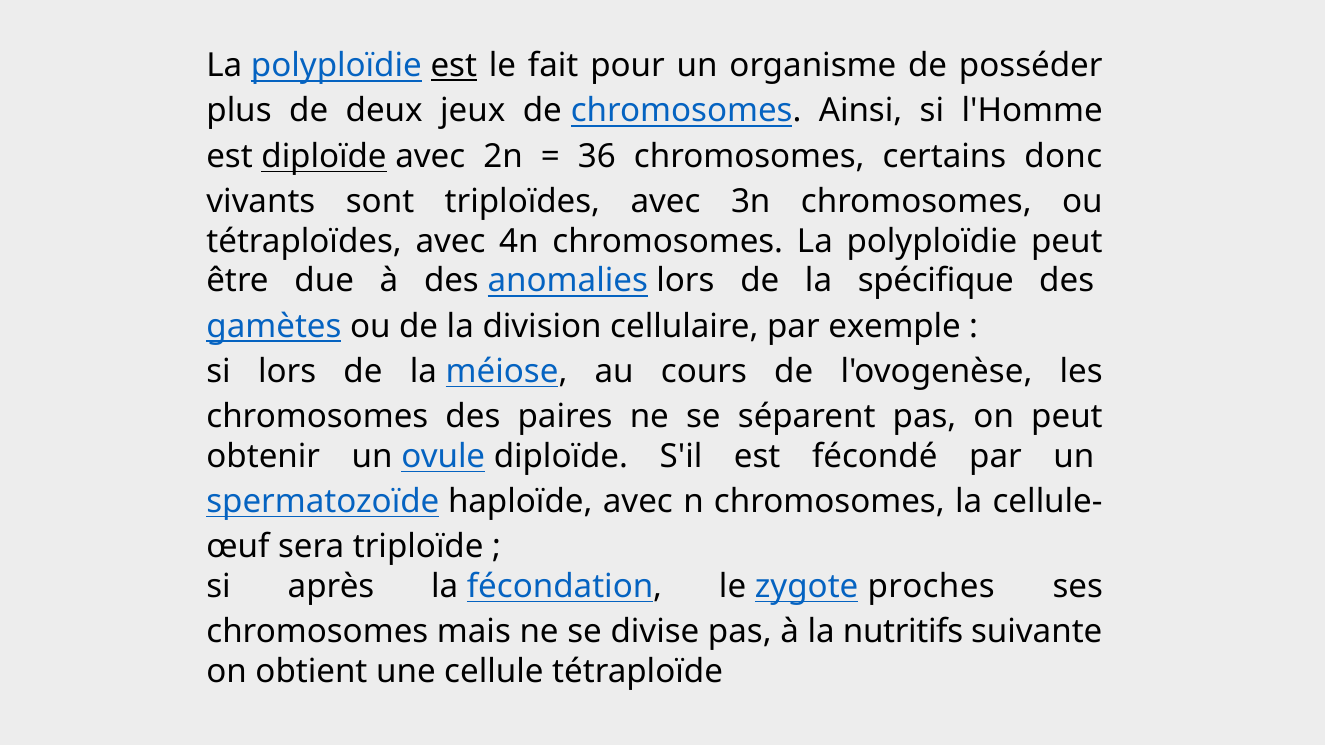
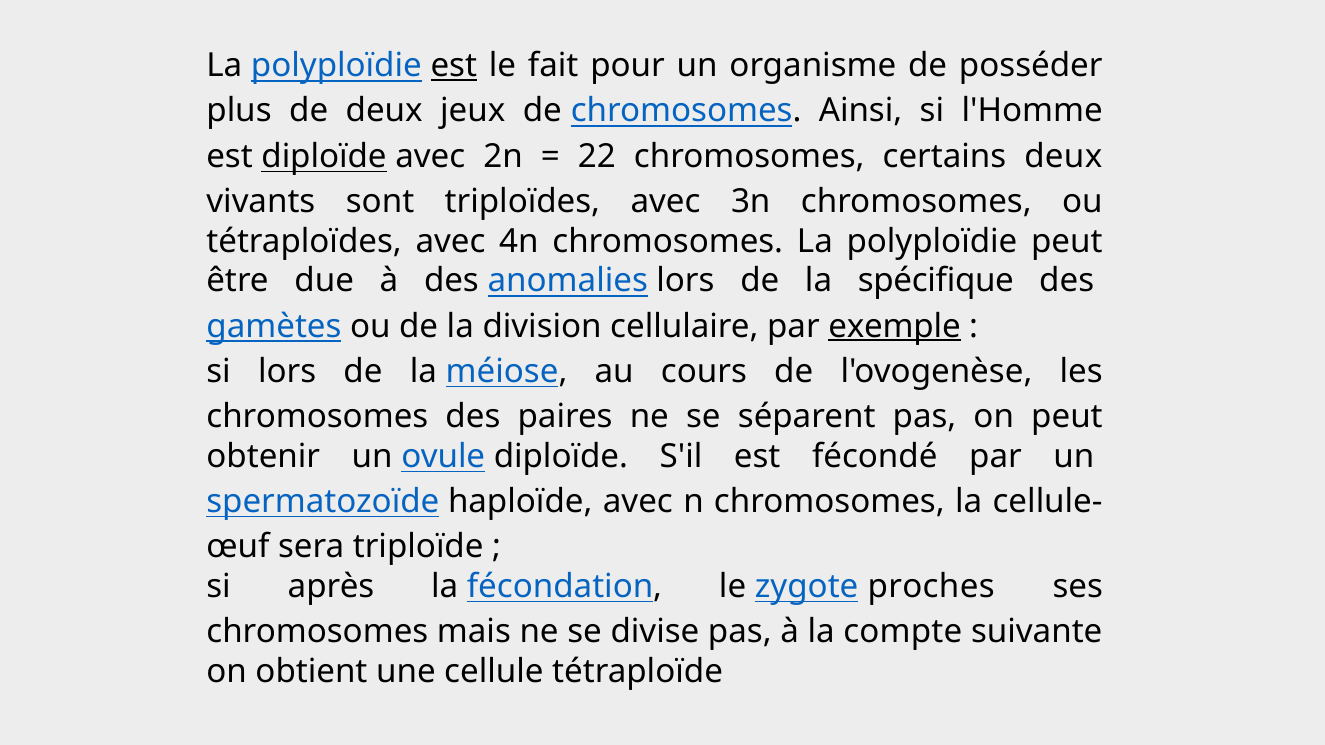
36: 36 -> 22
certains donc: donc -> deux
exemple underline: none -> present
nutritifs: nutritifs -> compte
